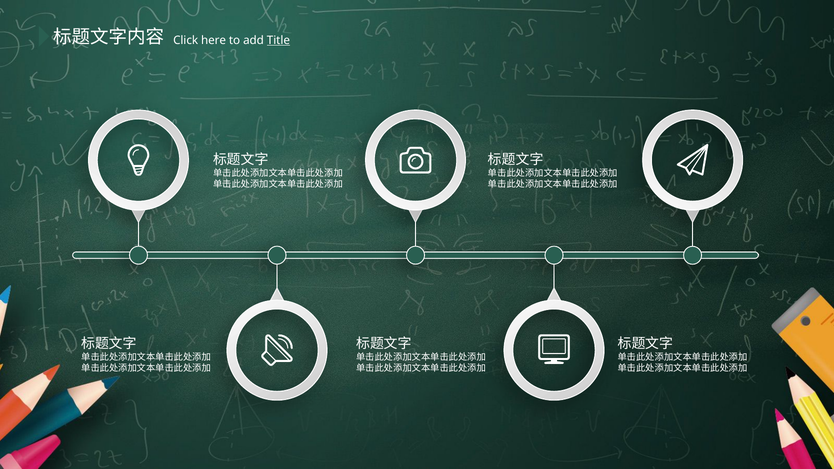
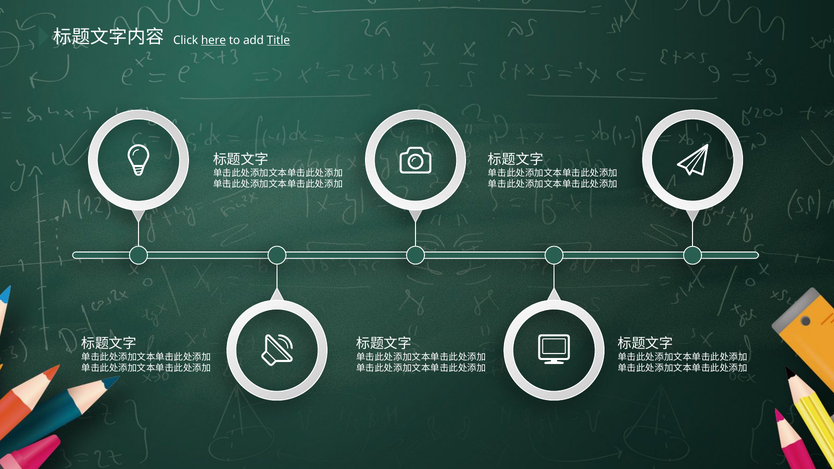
here underline: none -> present
